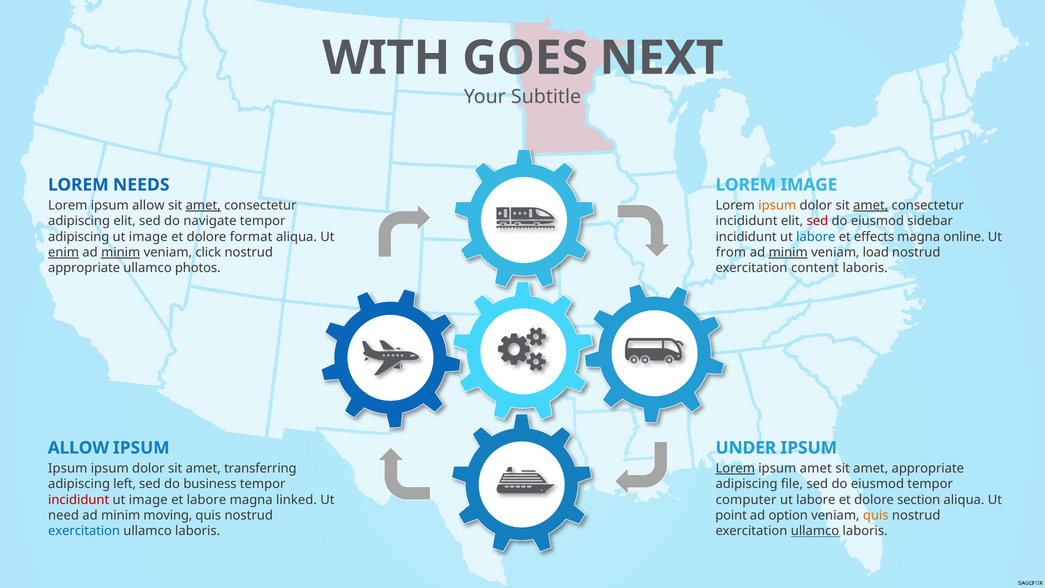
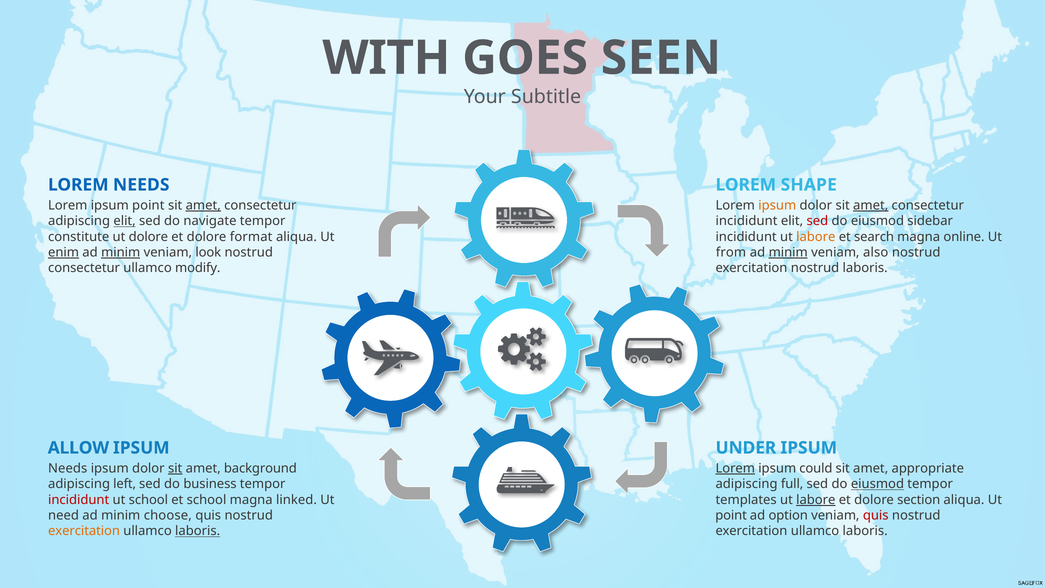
NEXT: NEXT -> SEEN
LOREM IMAGE: IMAGE -> SHAPE
ipsum allow: allow -> point
elit at (125, 221) underline: none -> present
adipiscing at (79, 237): adipiscing -> constitute
image at (148, 237): image -> dolore
labore at (816, 237) colour: blue -> orange
effects: effects -> search
click: click -> look
load: load -> also
appropriate at (84, 268): appropriate -> consectetur
photos: photos -> modify
exercitation content: content -> nostrud
Ipsum at (68, 468): Ipsum -> Needs
sit at (175, 468) underline: none -> present
transferring: transferring -> background
ipsum amet: amet -> could
file: file -> full
eiusmod at (877, 484) underline: none -> present
image at (148, 500): image -> school
et labore: labore -> school
computer: computer -> templates
labore at (816, 500) underline: none -> present
moving: moving -> choose
quis at (876, 515) colour: orange -> red
exercitation at (84, 531) colour: blue -> orange
laboris at (198, 531) underline: none -> present
ullamco at (815, 531) underline: present -> none
